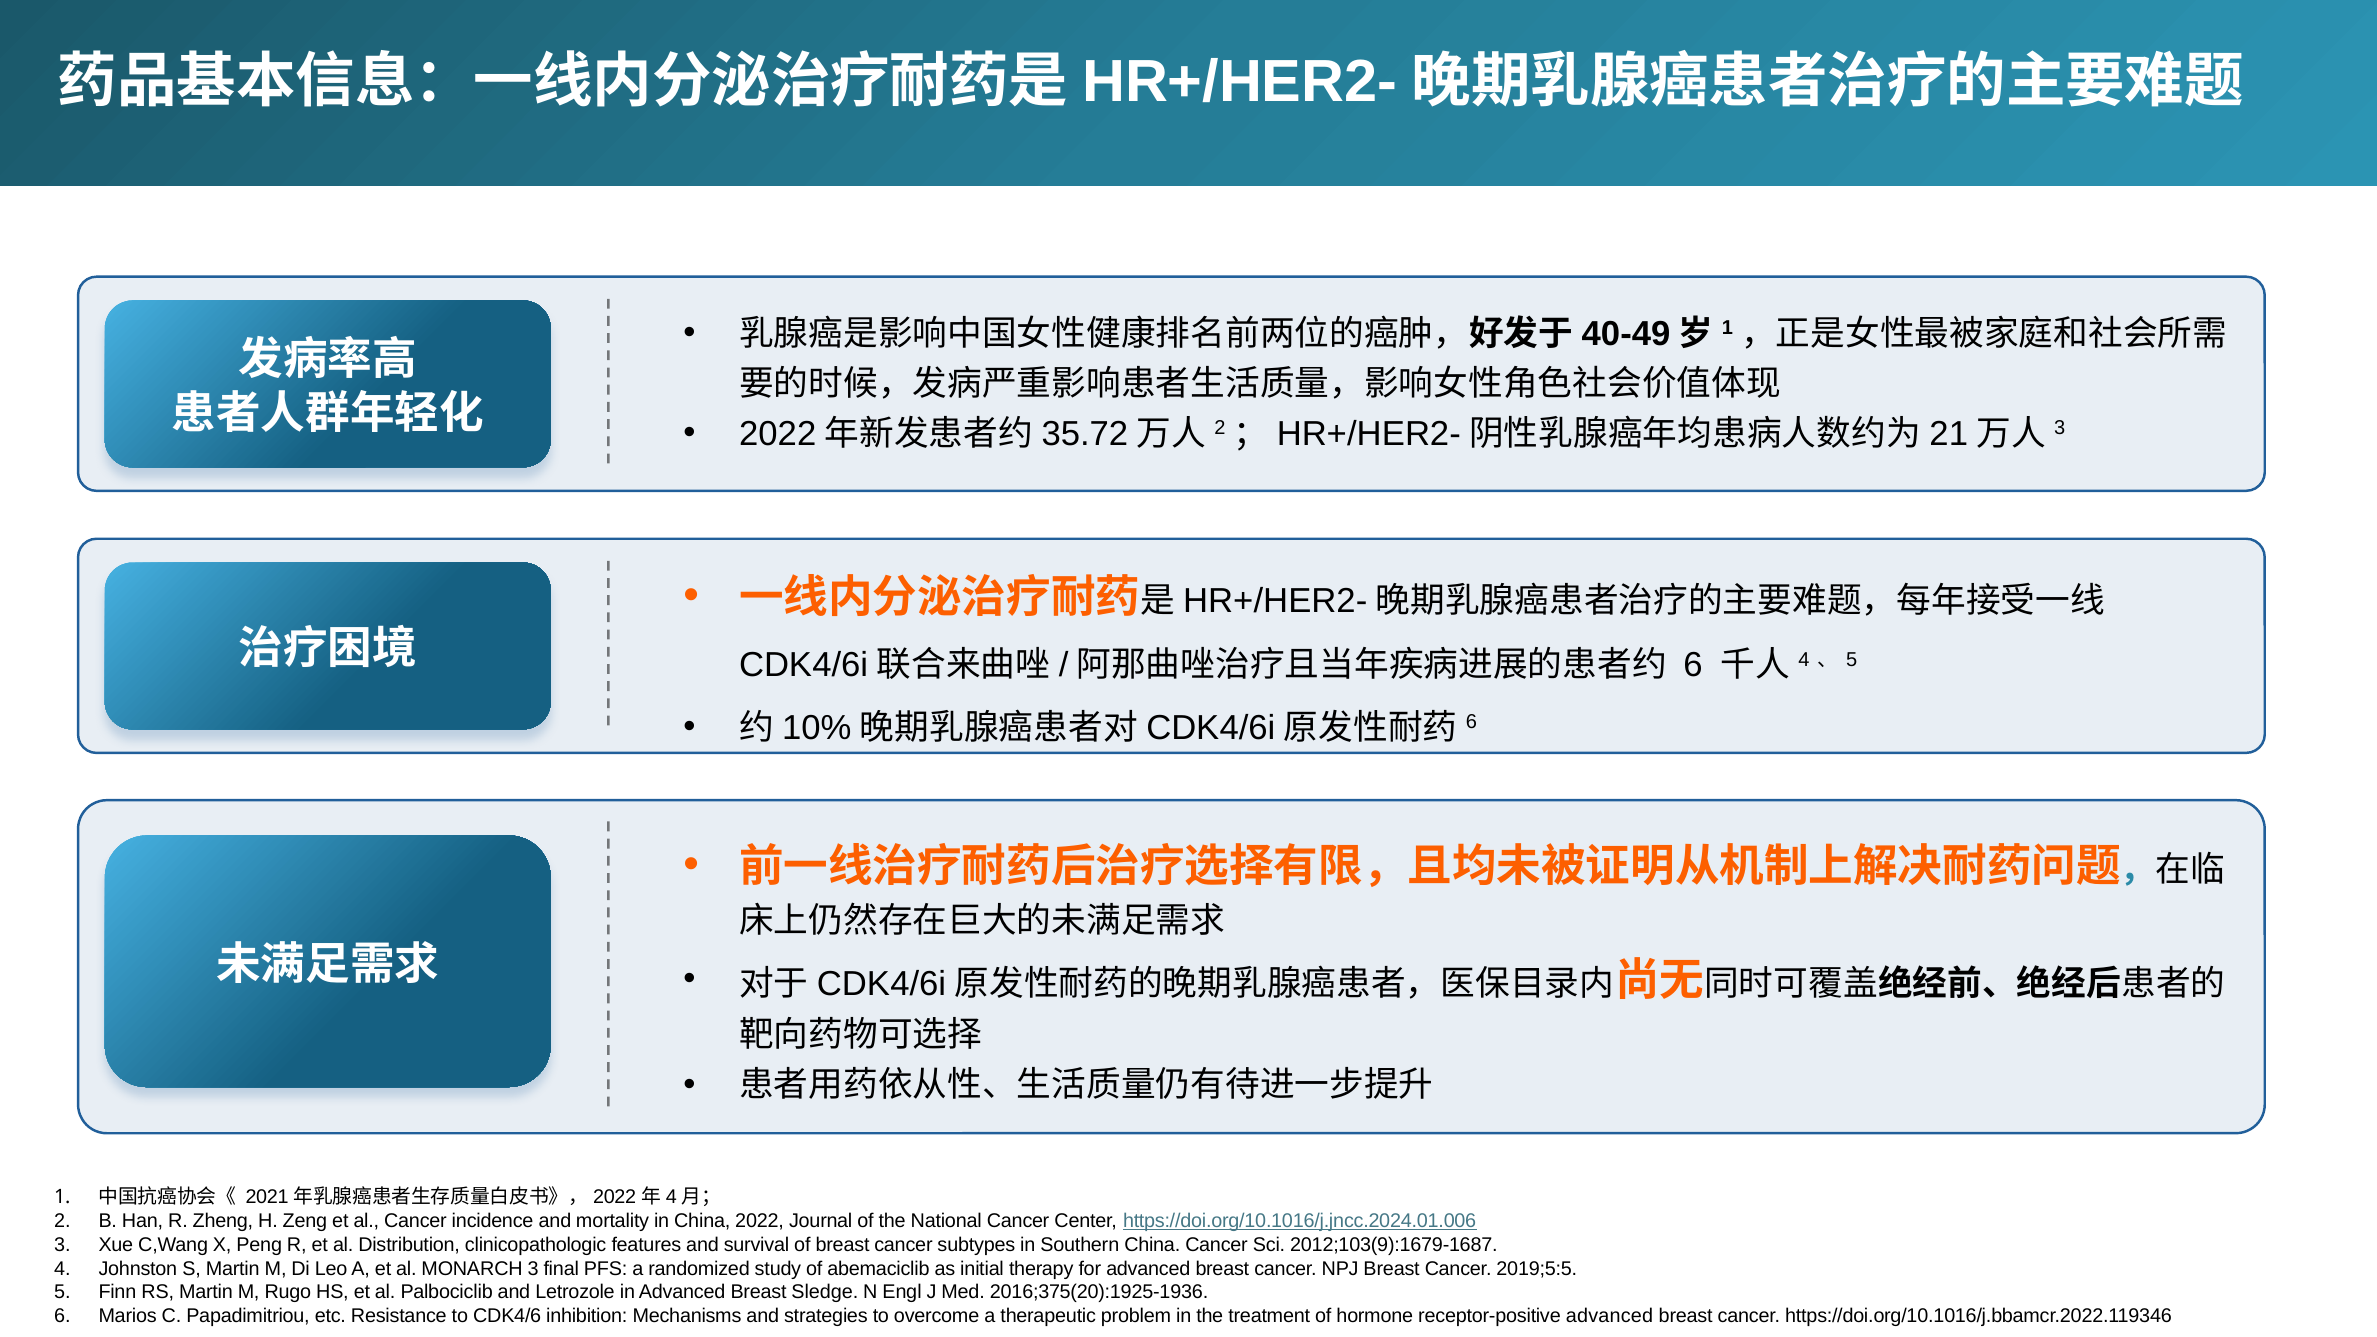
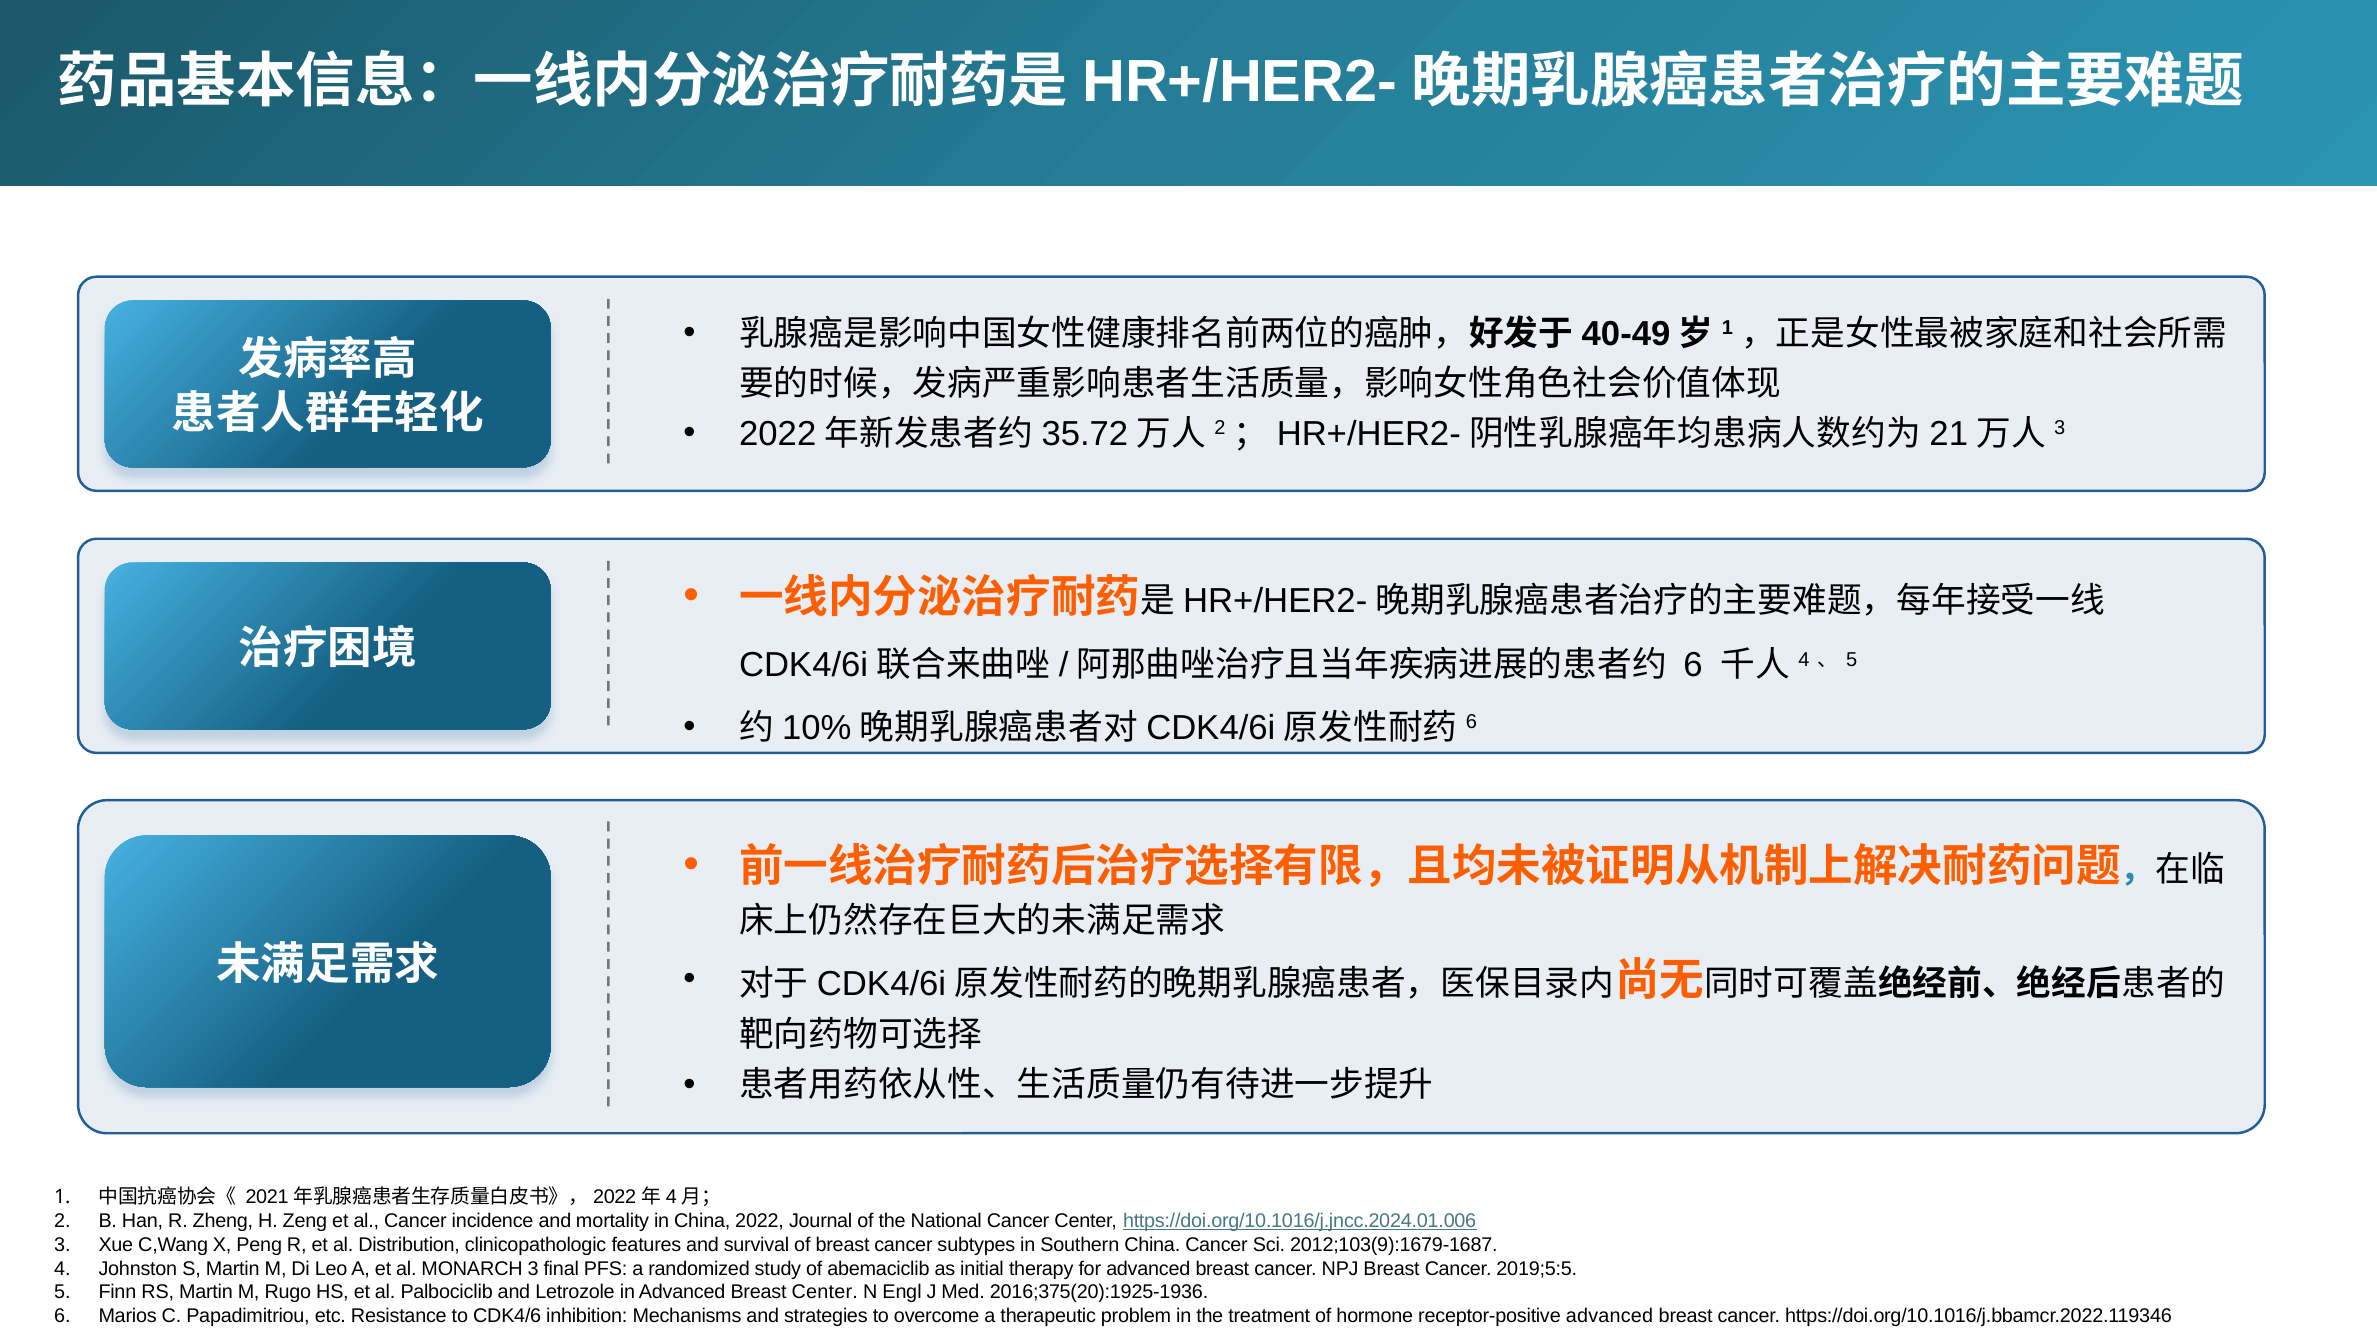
Breast Sledge: Sledge -> Center
